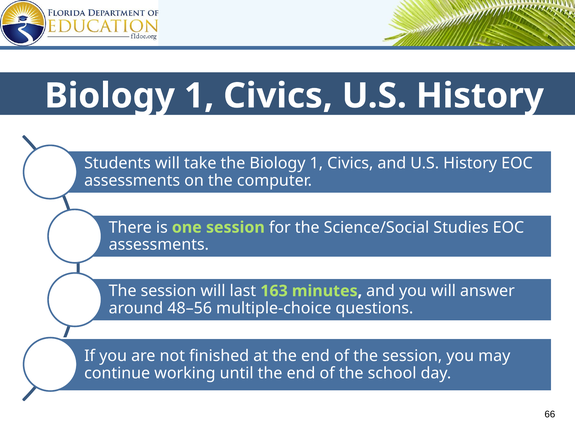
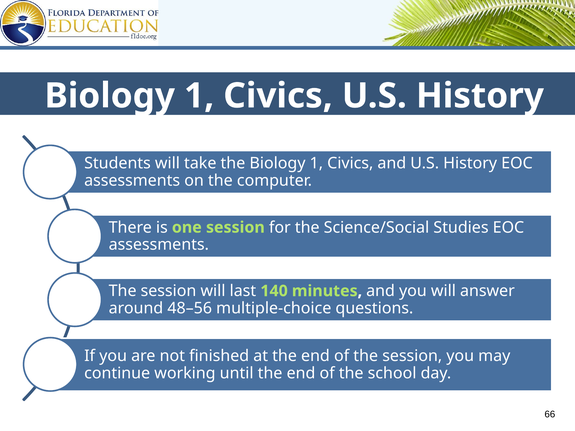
163: 163 -> 140
